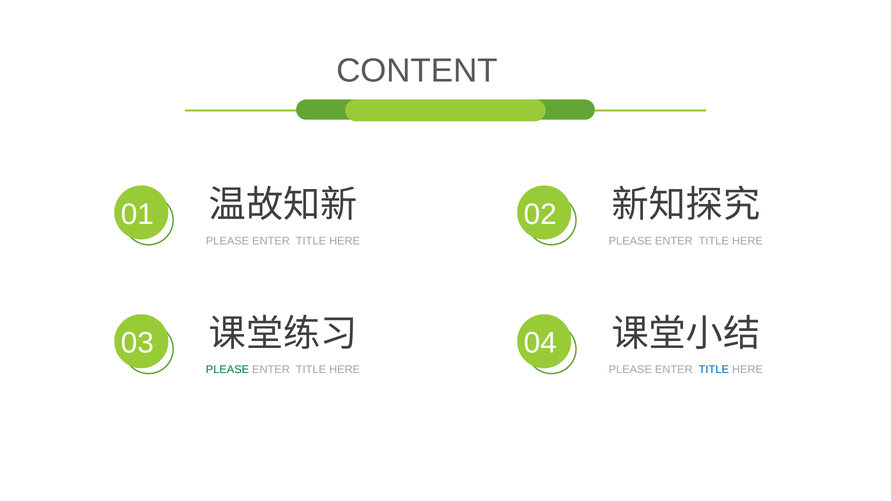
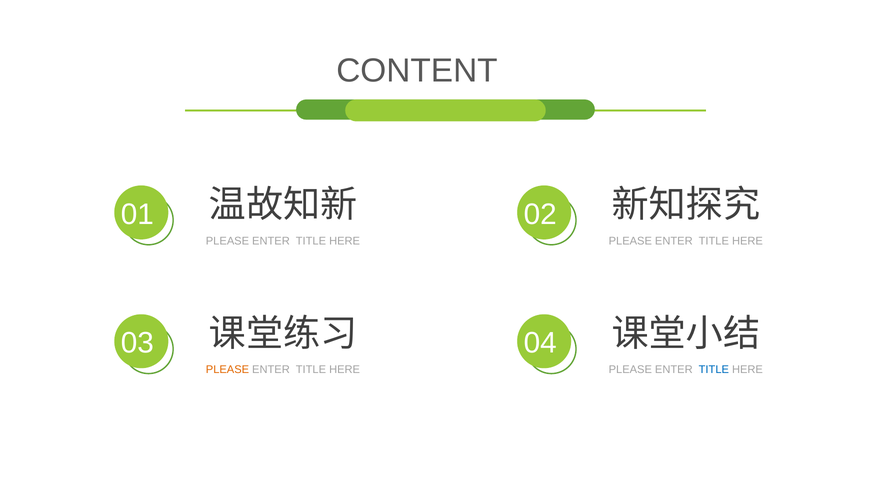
PLEASE at (227, 370) colour: green -> orange
